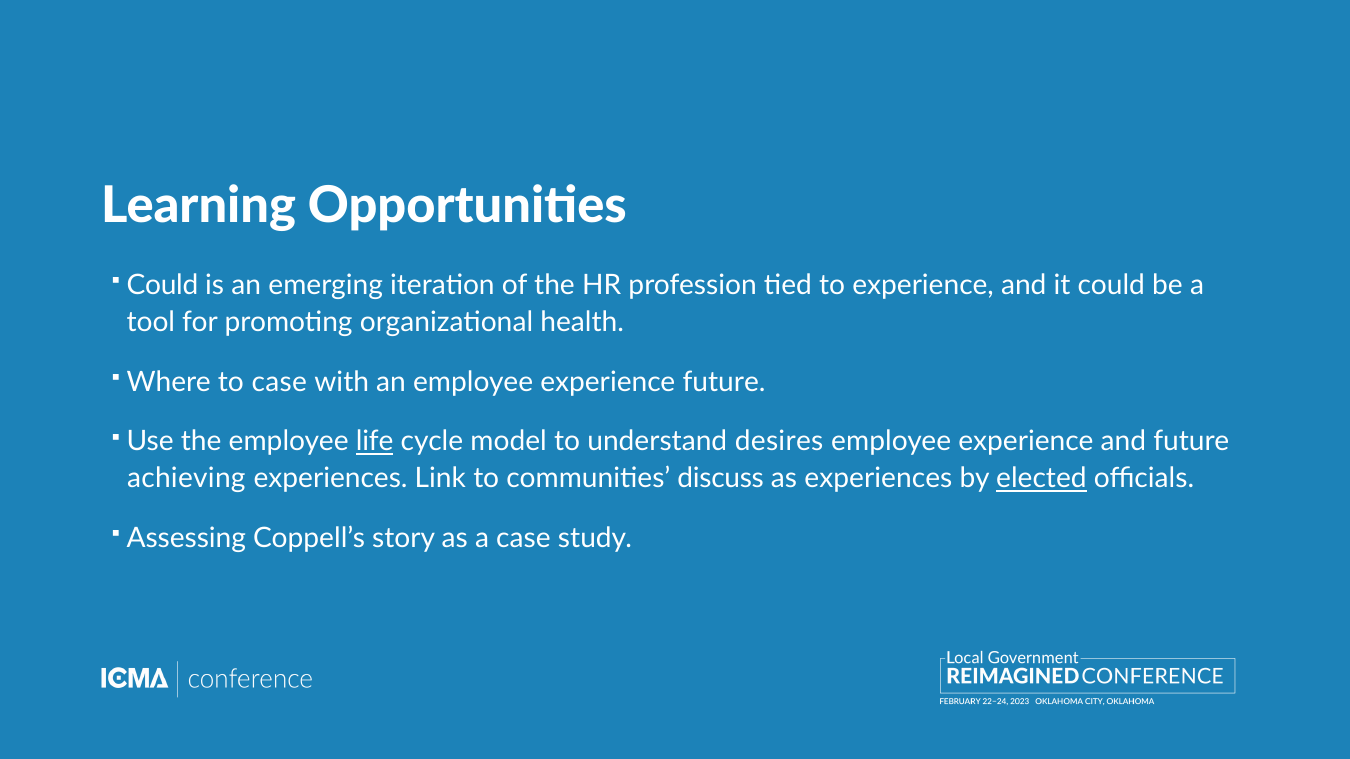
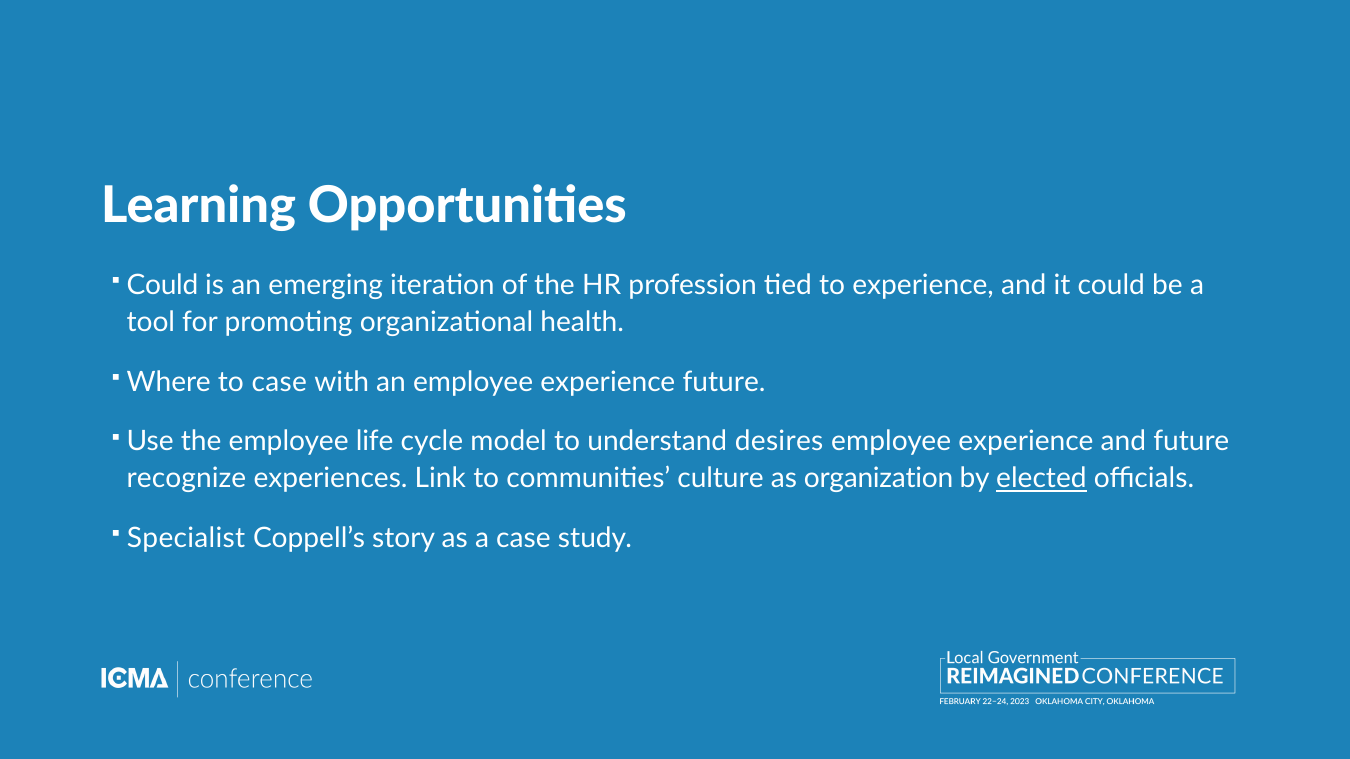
life underline: present -> none
achieving: achieving -> recognize
discuss: discuss -> culture
as experiences: experiences -> organization
Assessing: Assessing -> Specialist
